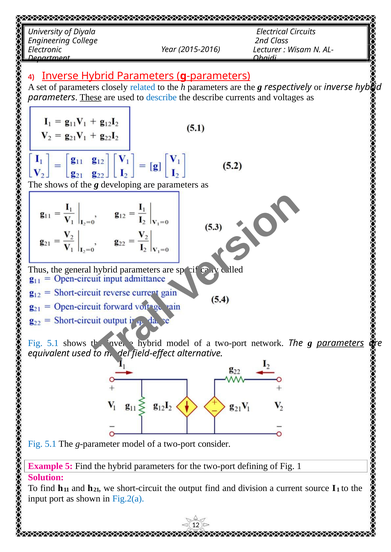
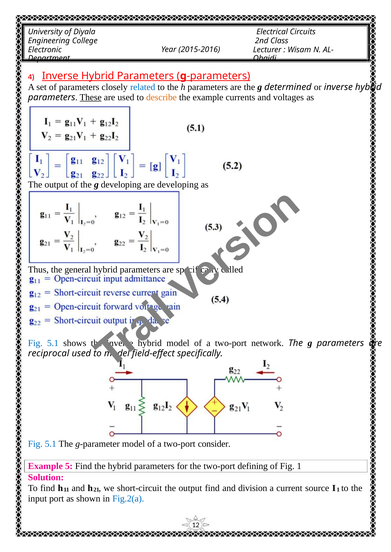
respectively: respectively -> determined
describe at (161, 97) colour: blue -> orange
the describe: describe -> example
shows at (56, 185): shows -> output
are parameters: parameters -> developing
parameters at (340, 343) underline: present -> none
equivalent: equivalent -> reciprocal
field-effect alternative: alternative -> specifically
